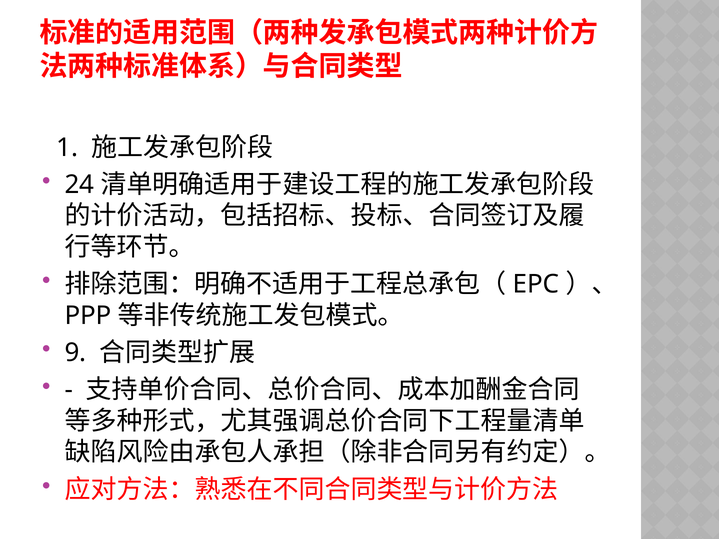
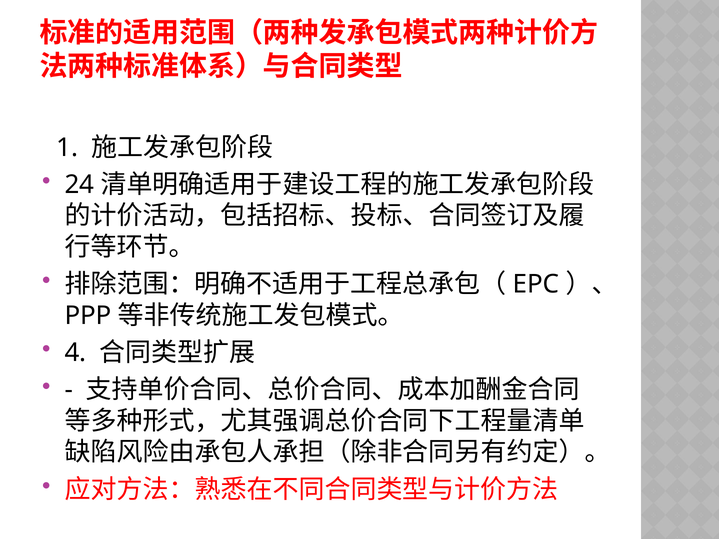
9: 9 -> 4
